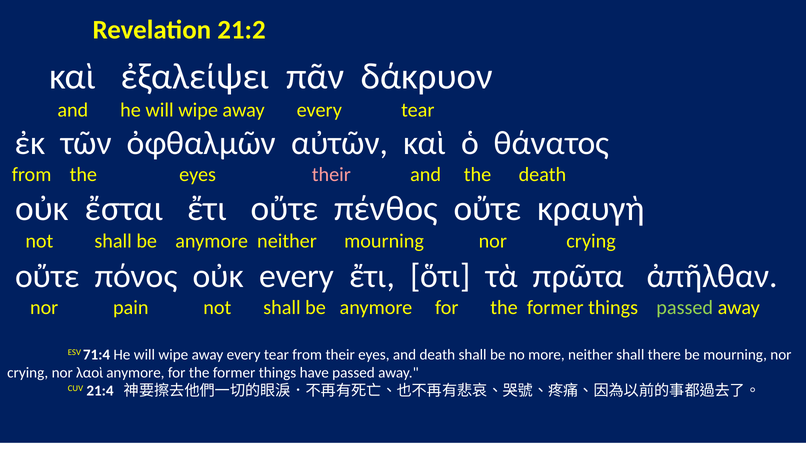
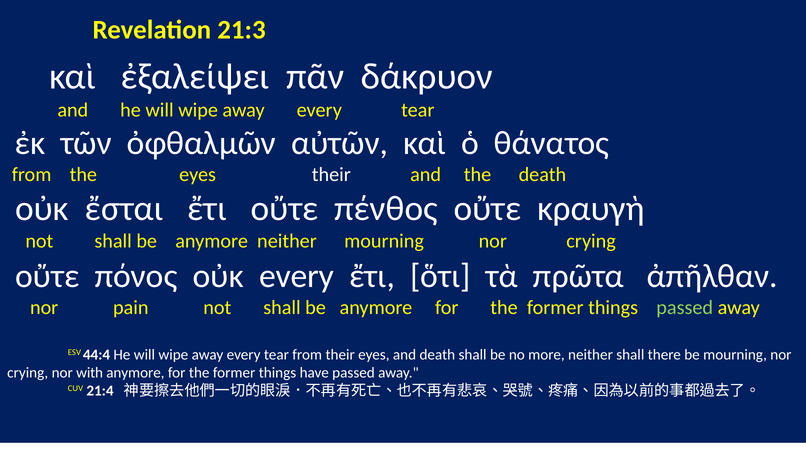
21:2: 21:2 -> 21:3
their at (331, 175) colour: pink -> white
71:4: 71:4 -> 44:4
λαοὶ: λαοὶ -> with
